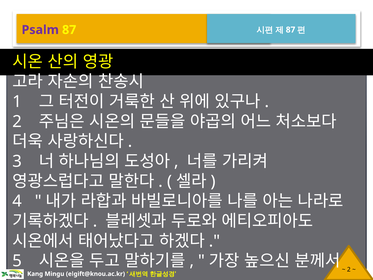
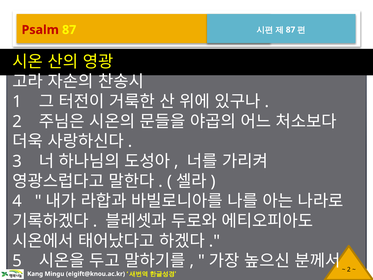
Psalm colour: purple -> red
